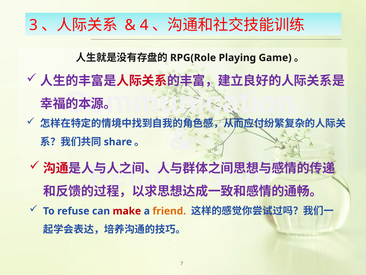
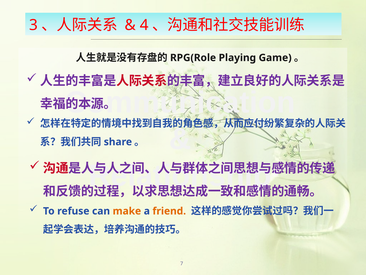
make colour: red -> orange
